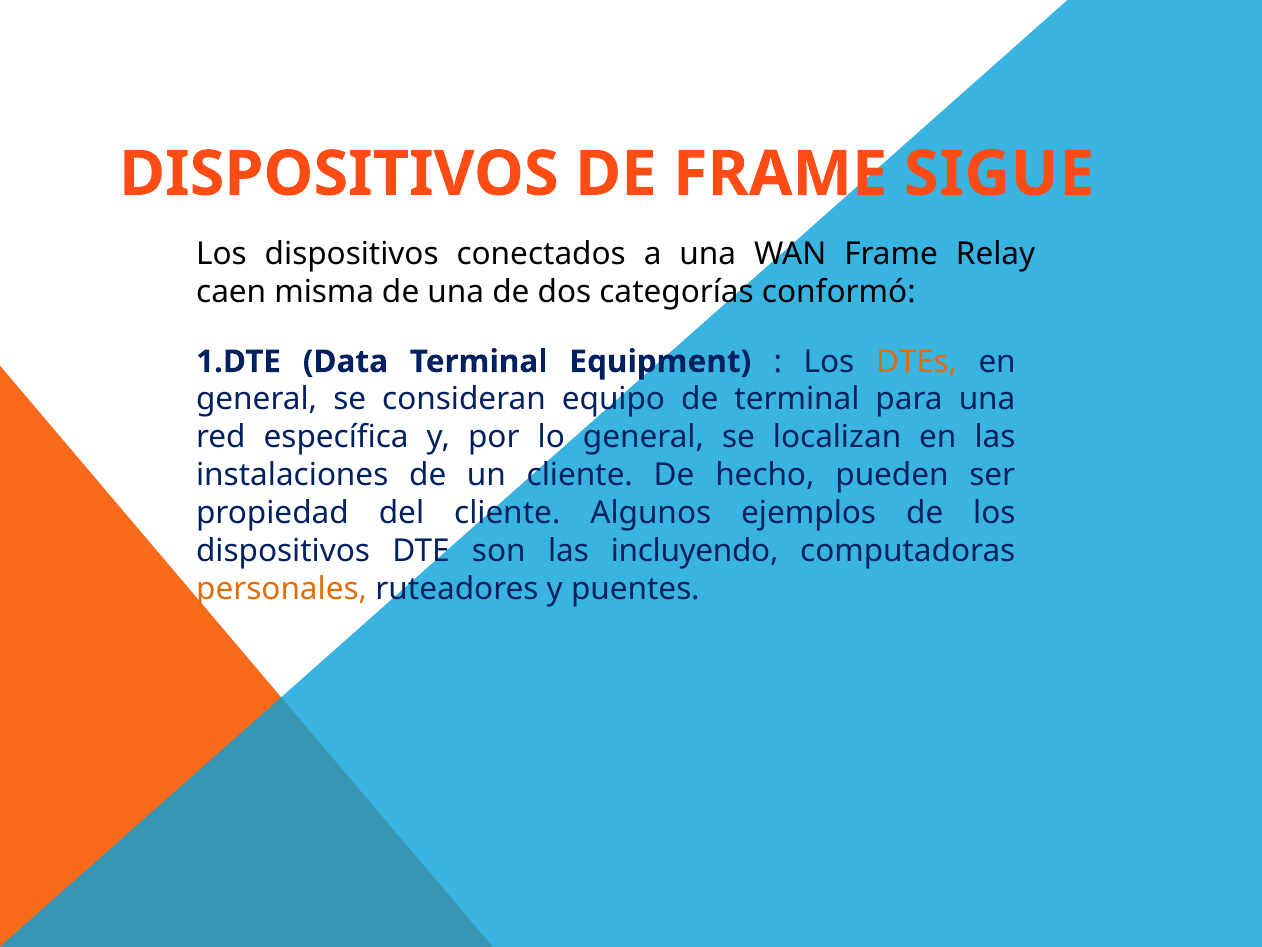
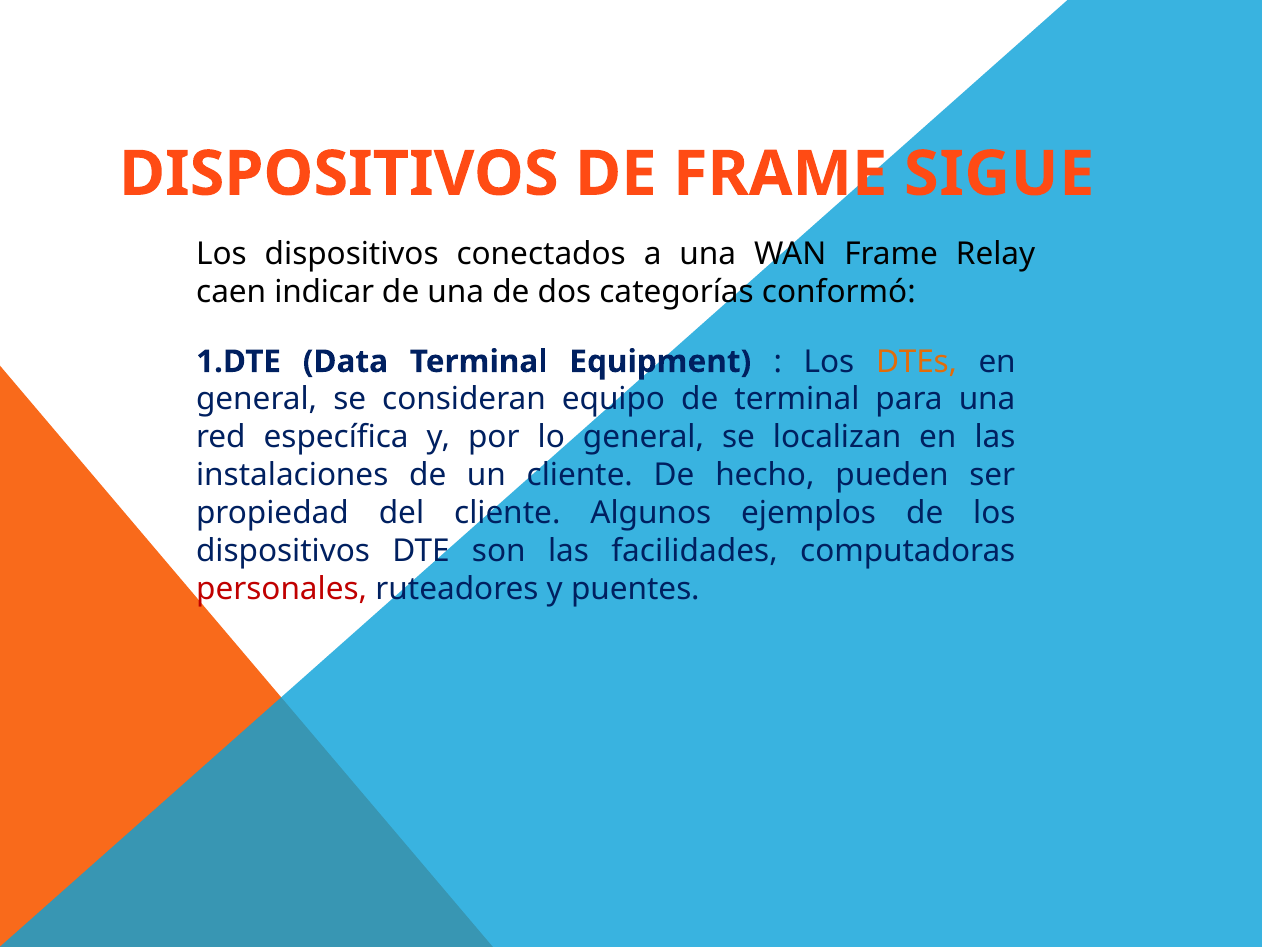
misma: misma -> indicar
incluyendo: incluyendo -> facilidades
personales colour: orange -> red
